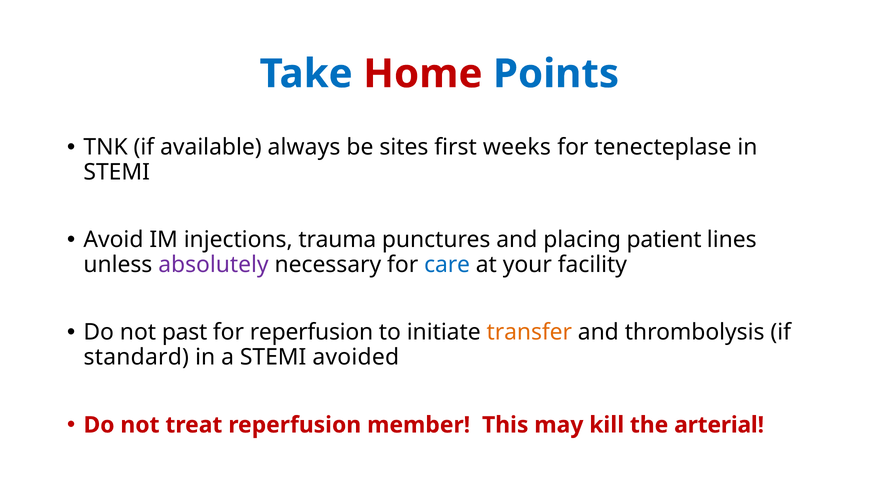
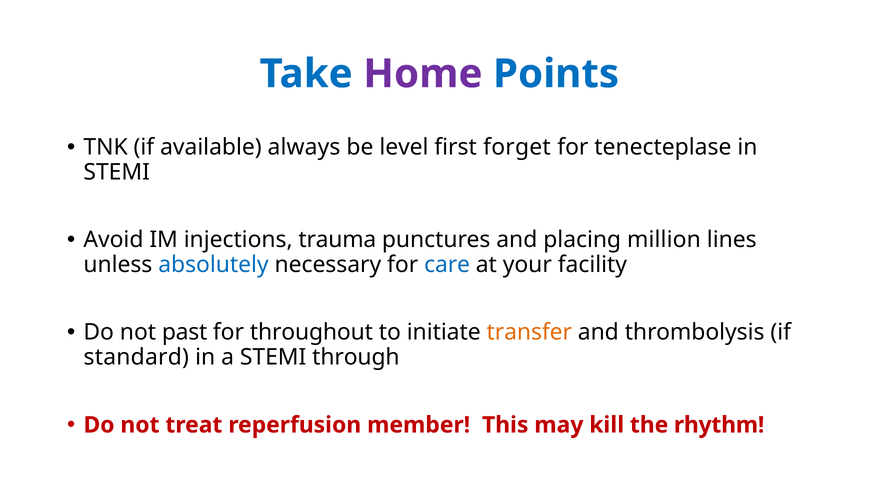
Home colour: red -> purple
sites: sites -> level
weeks: weeks -> forget
patient: patient -> million
absolutely colour: purple -> blue
for reperfusion: reperfusion -> throughout
avoided: avoided -> through
arterial: arterial -> rhythm
